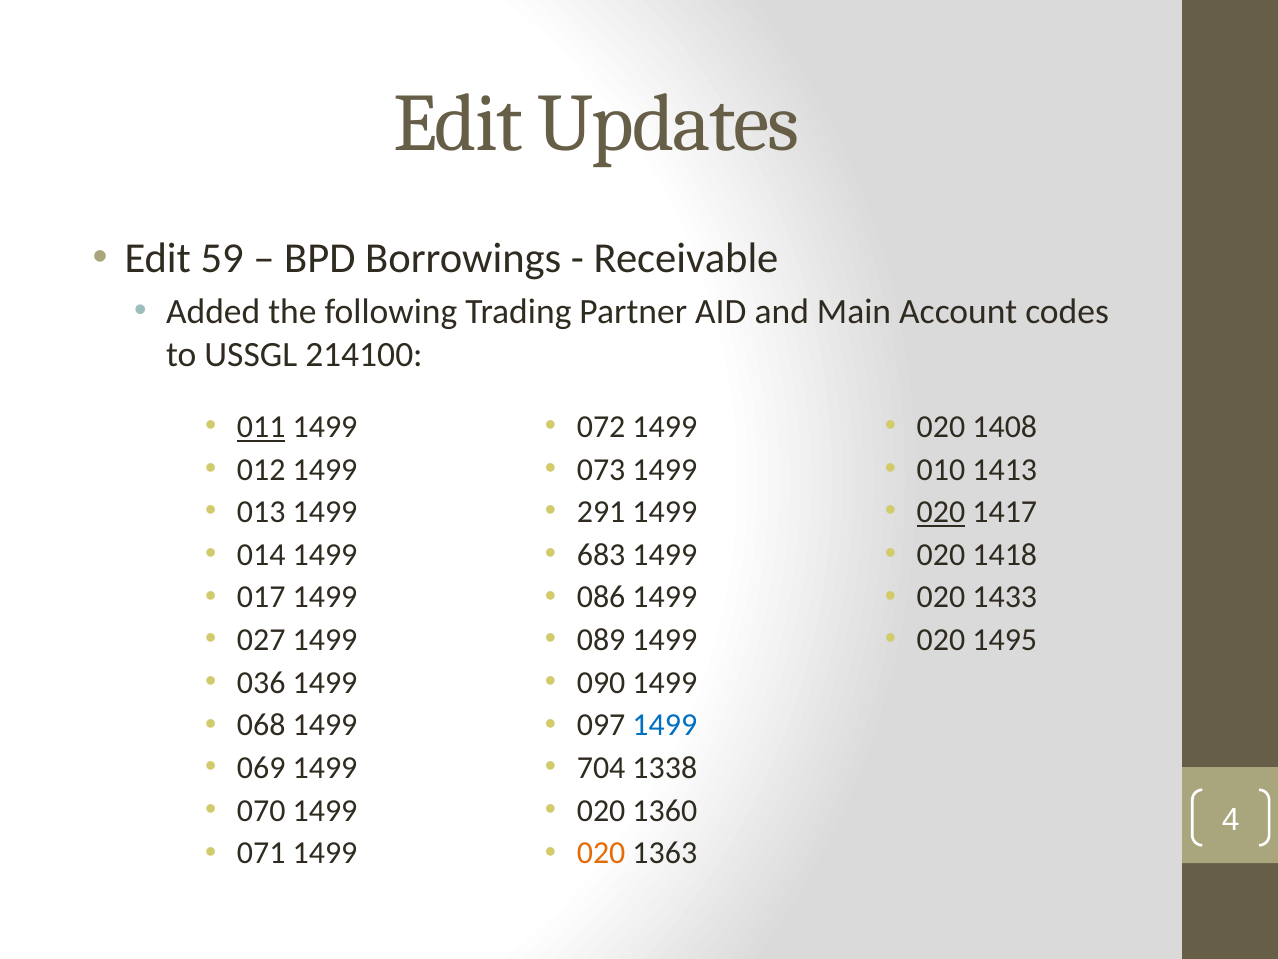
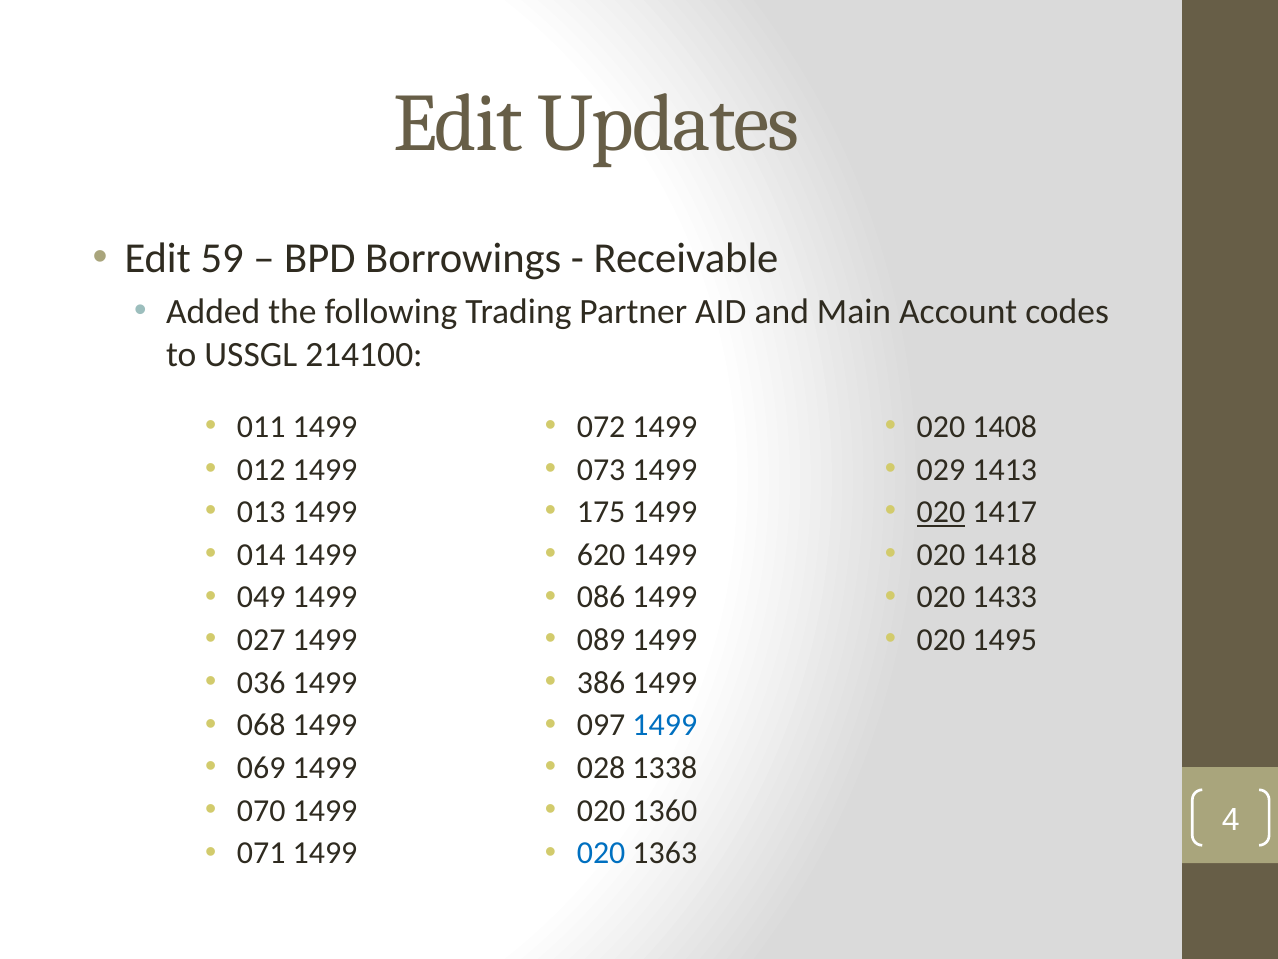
011 underline: present -> none
010: 010 -> 029
291: 291 -> 175
683: 683 -> 620
017: 017 -> 049
090: 090 -> 386
704: 704 -> 028
020 at (601, 853) colour: orange -> blue
